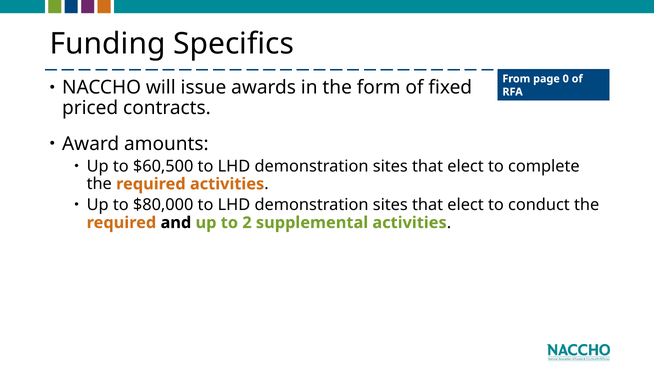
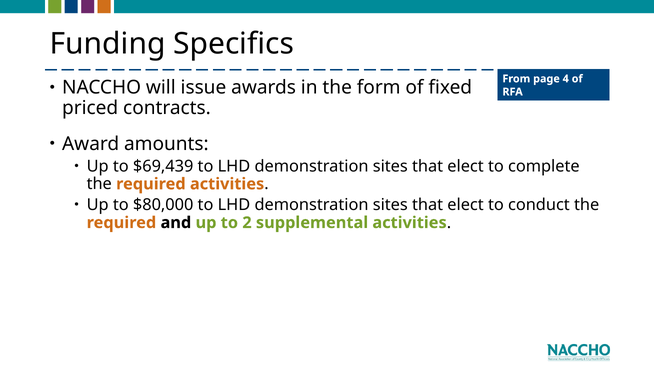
0: 0 -> 4
$60,500: $60,500 -> $69,439
